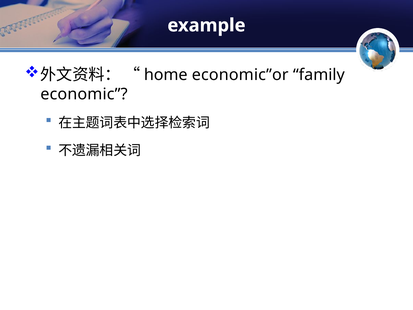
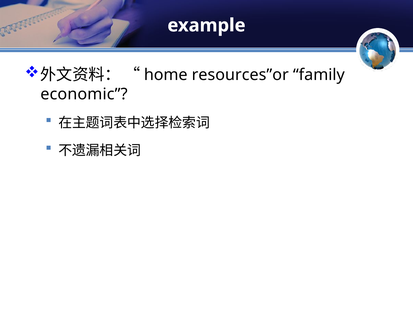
economic”or: economic”or -> resources”or
